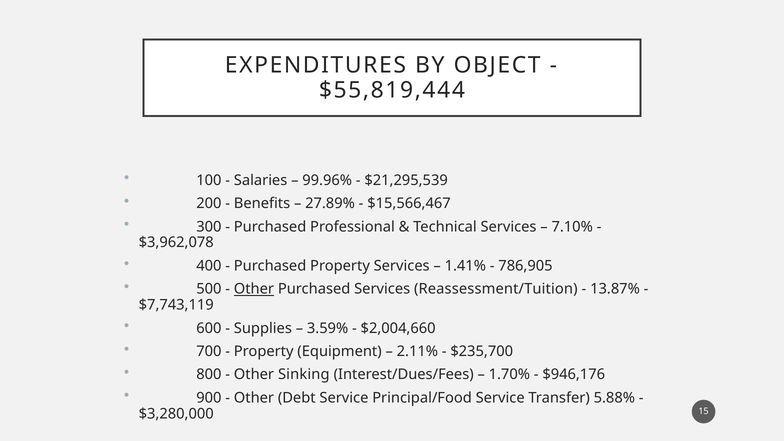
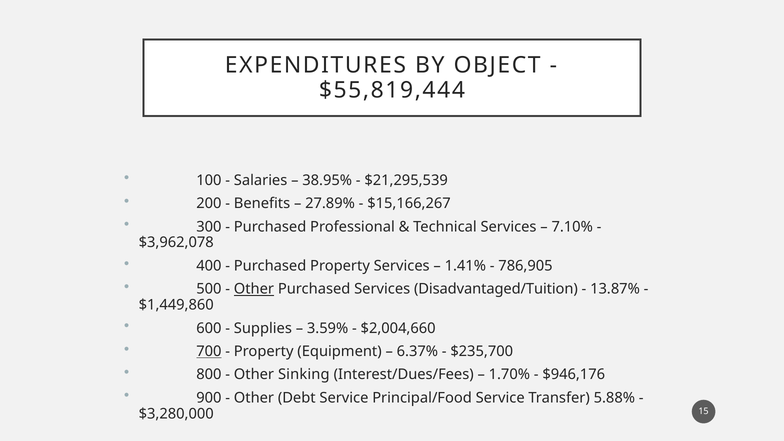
99.96%: 99.96% -> 38.95%
$15,566,467: $15,566,467 -> $15,166,267
Reassessment/Tuition: Reassessment/Tuition -> Disadvantaged/Tuition
$7,743,119: $7,743,119 -> $1,449,860
700 underline: none -> present
2.11%: 2.11% -> 6.37%
